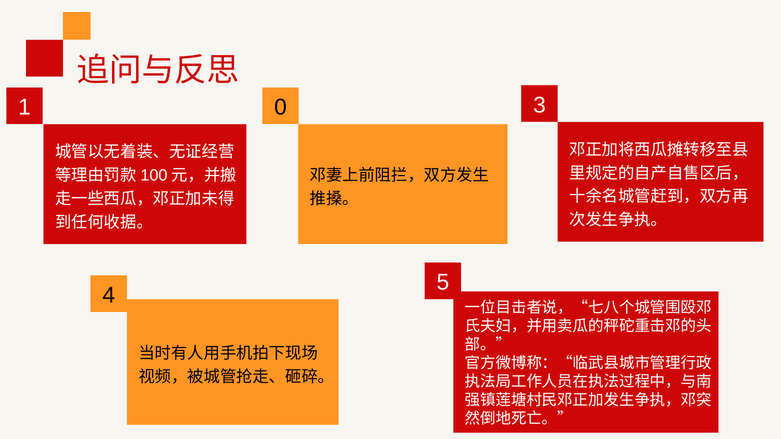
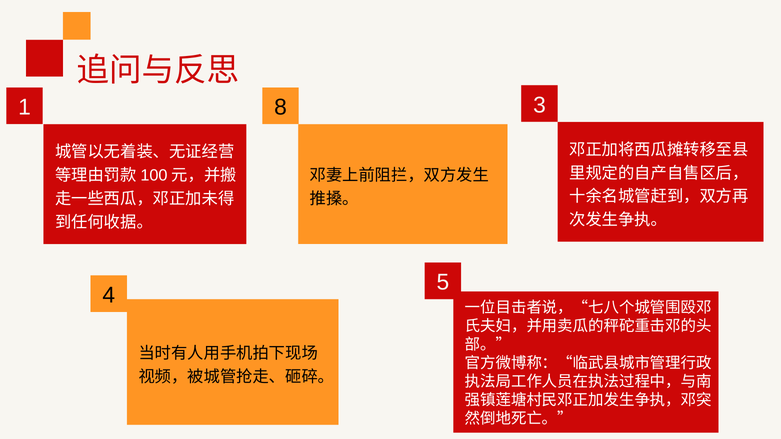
0: 0 -> 8
